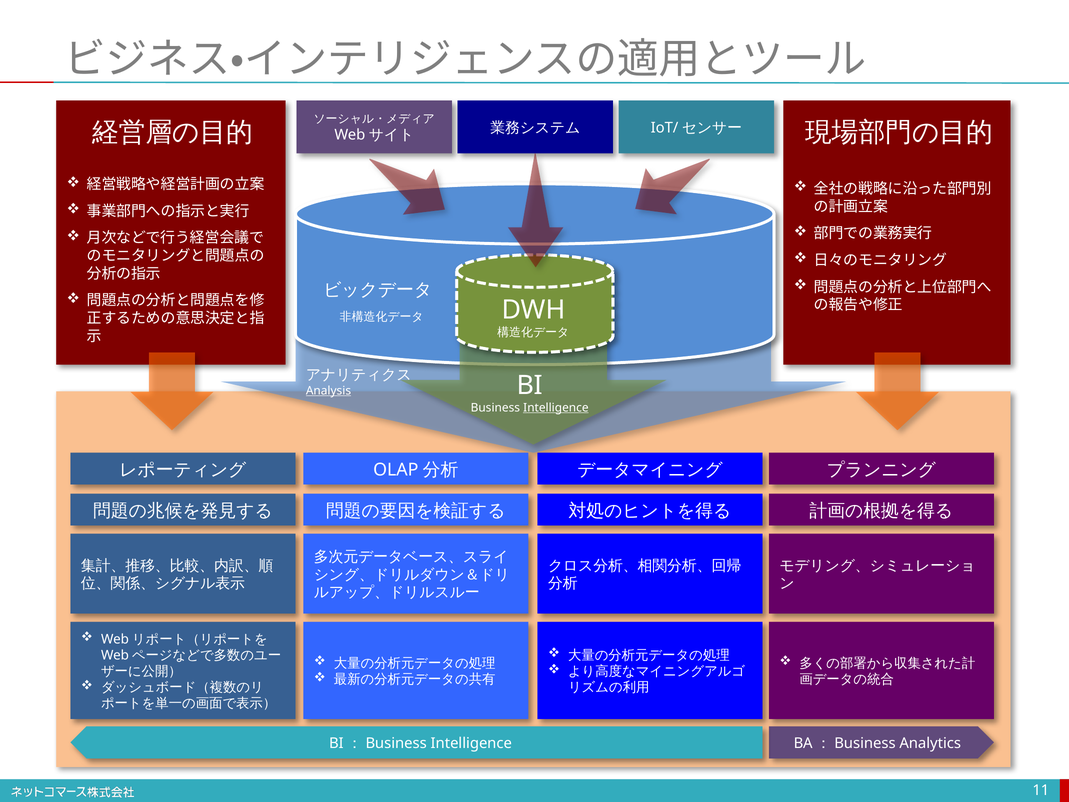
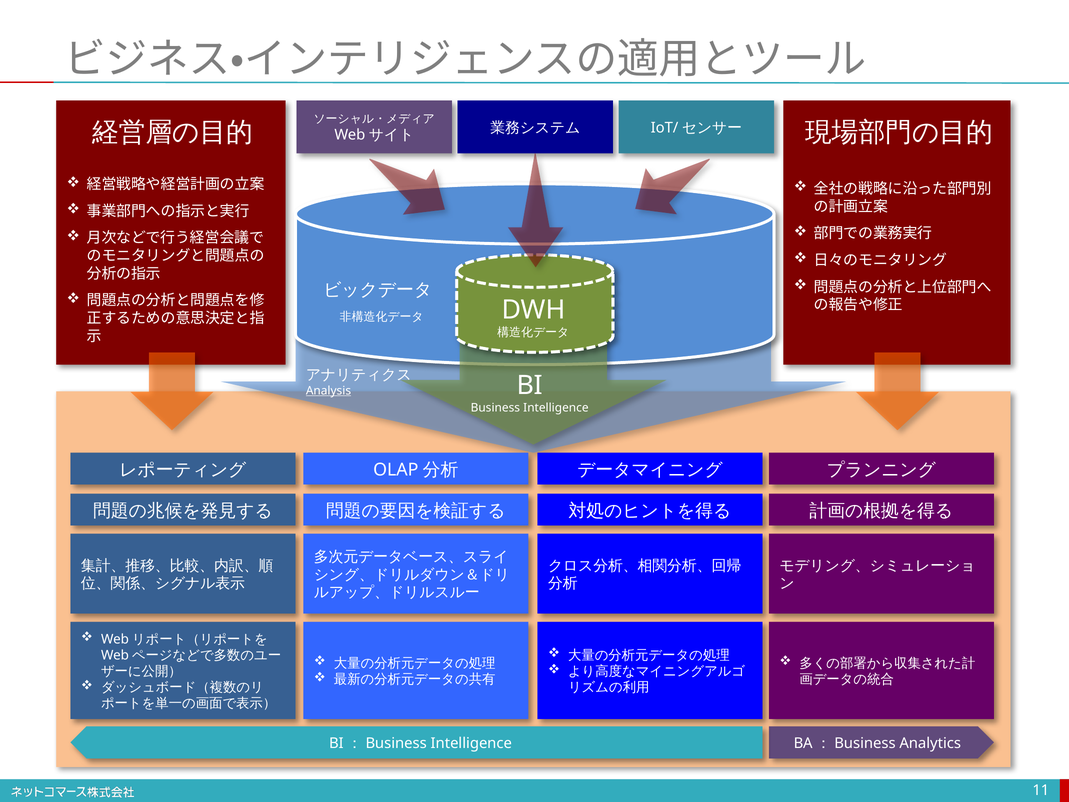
Intelligence at (556, 408) underline: present -> none
